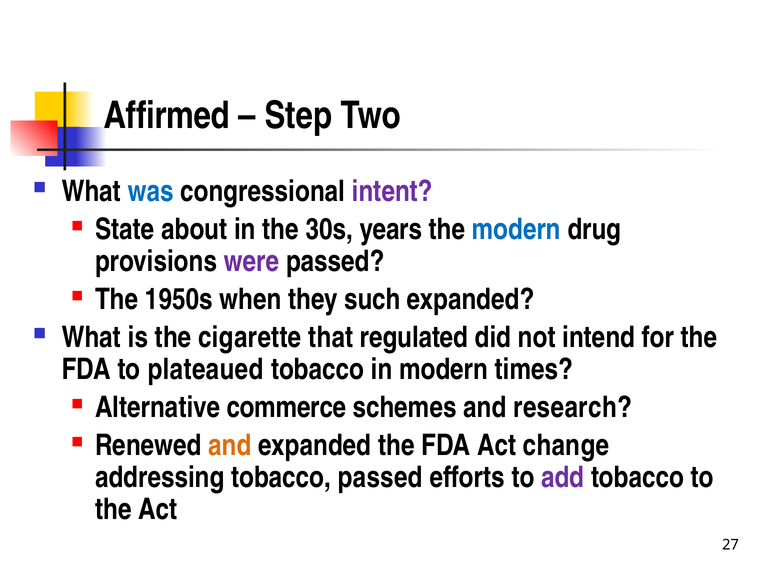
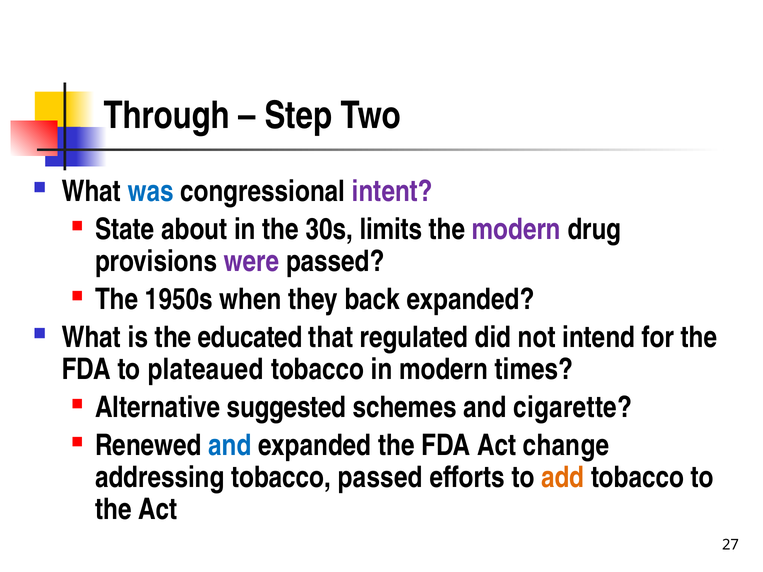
Affirmed: Affirmed -> Through
years: years -> limits
modern at (516, 229) colour: blue -> purple
such: such -> back
cigarette: cigarette -> educated
commerce: commerce -> suggested
research: research -> cigarette
and at (230, 445) colour: orange -> blue
add colour: purple -> orange
